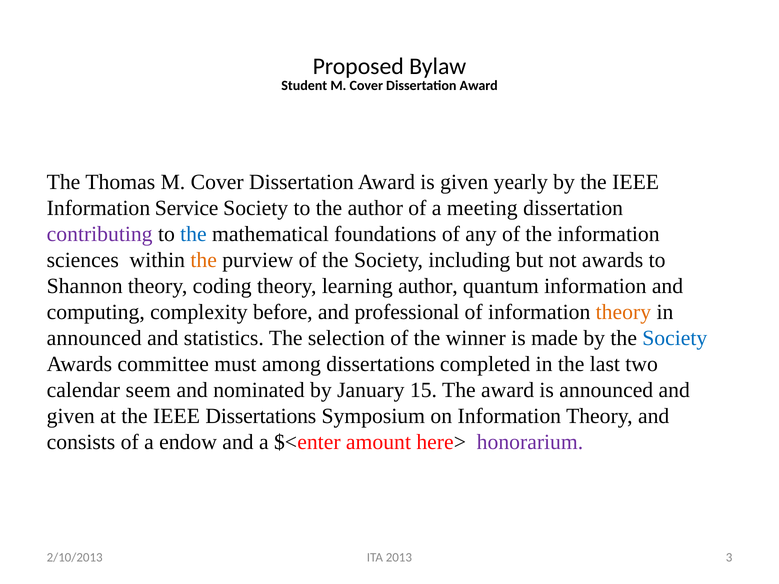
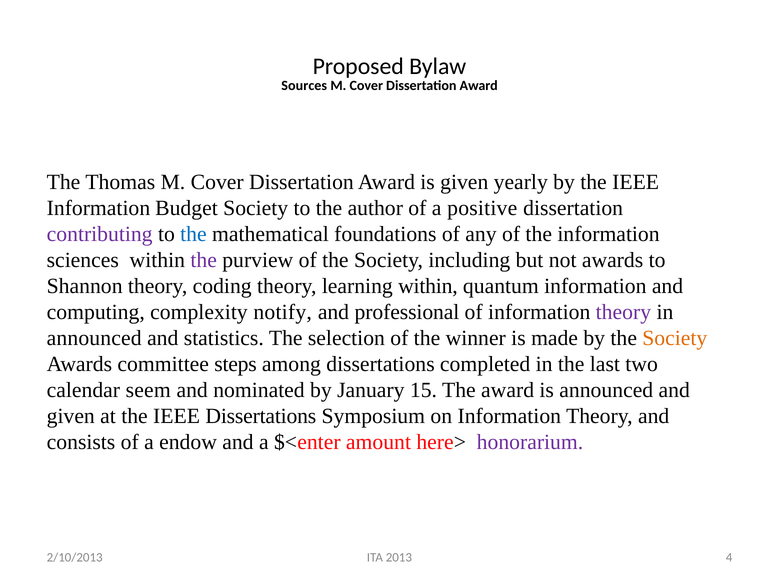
Student: Student -> Sources
Service: Service -> Budget
meeting: meeting -> positive
the at (204, 260) colour: orange -> purple
learning author: author -> within
before: before -> notify
theory at (623, 312) colour: orange -> purple
Society at (675, 338) colour: blue -> orange
must: must -> steps
3: 3 -> 4
